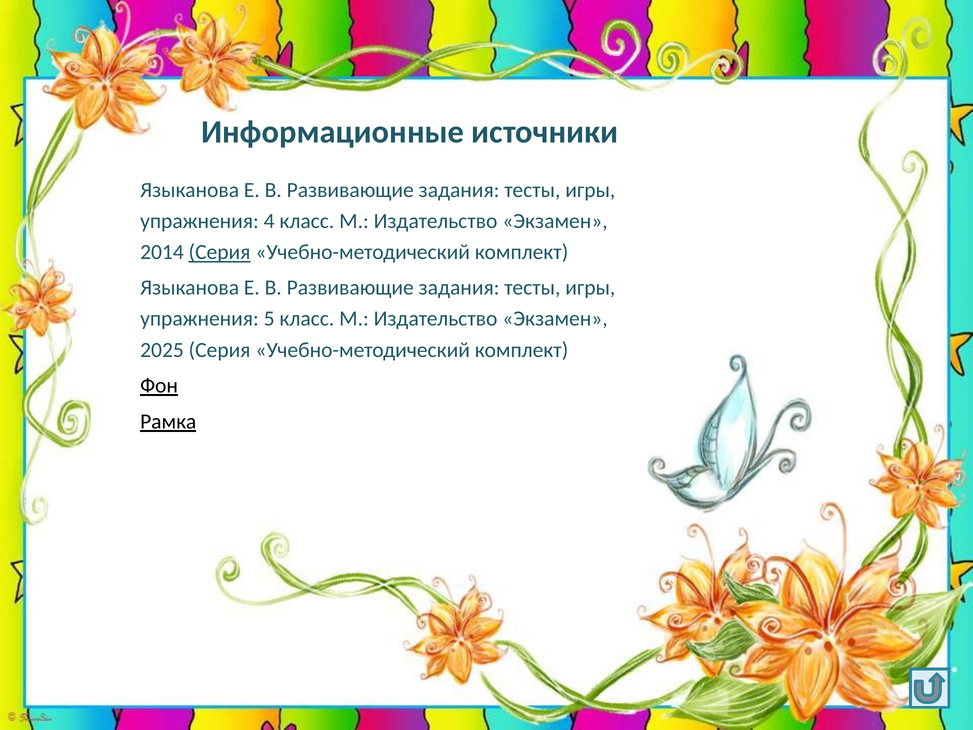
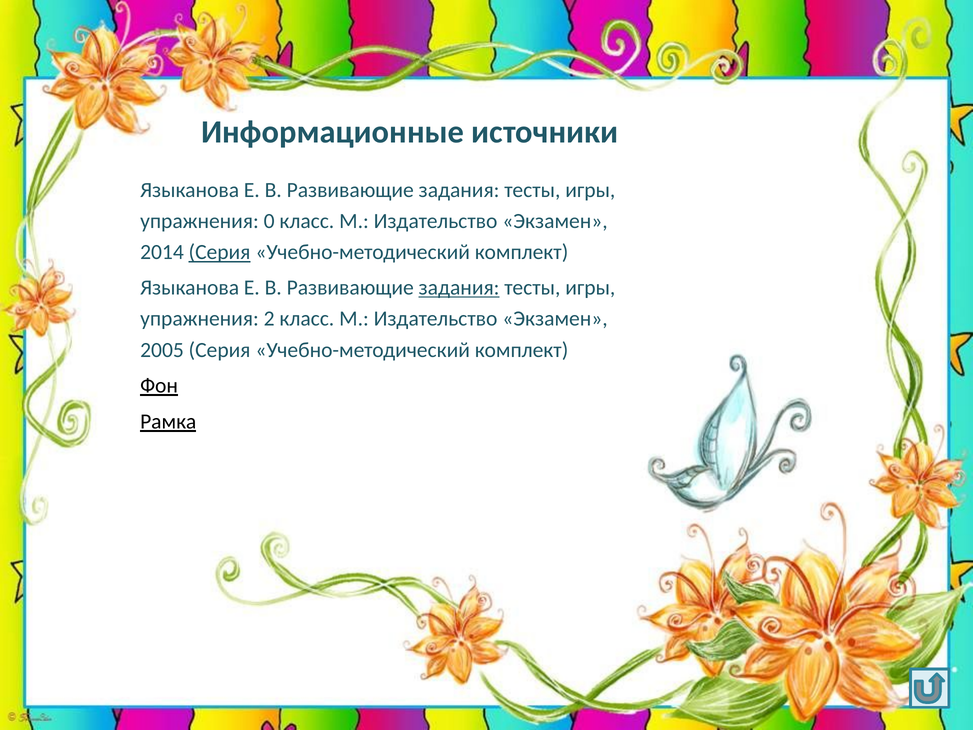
4: 4 -> 0
задания at (459, 288) underline: none -> present
5: 5 -> 2
2025: 2025 -> 2005
